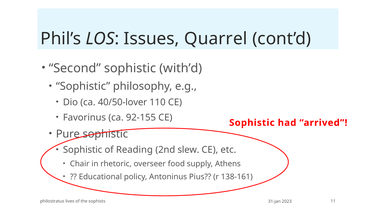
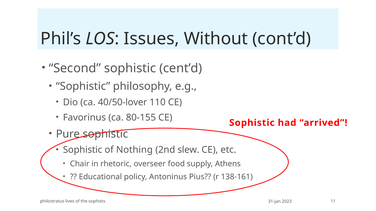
Quarrel: Quarrel -> Without
with’d: with’d -> cent’d
92-155: 92-155 -> 80-155
Reading: Reading -> Nothing
